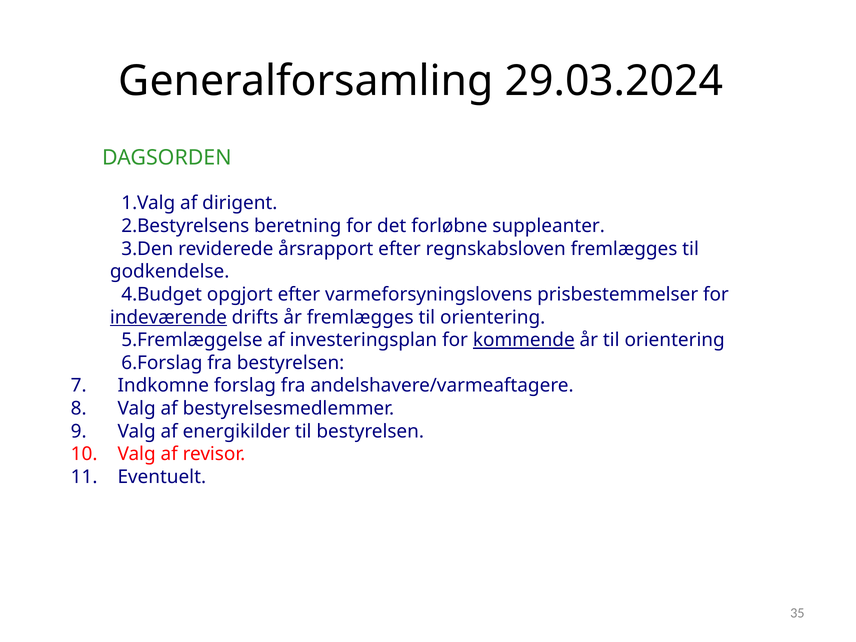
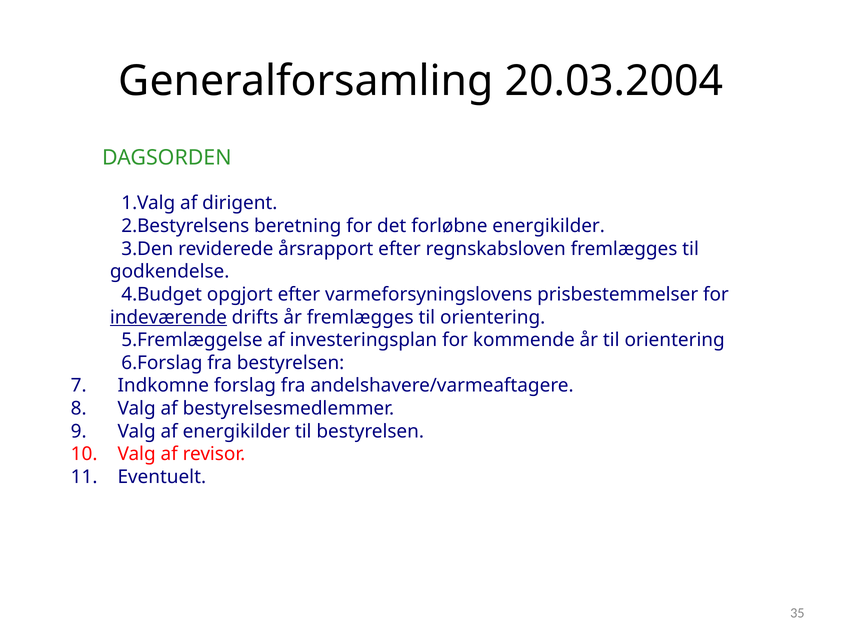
29.03.2024: 29.03.2024 -> 20.03.2004
forløbne suppleanter: suppleanter -> energikilder
kommende underline: present -> none
